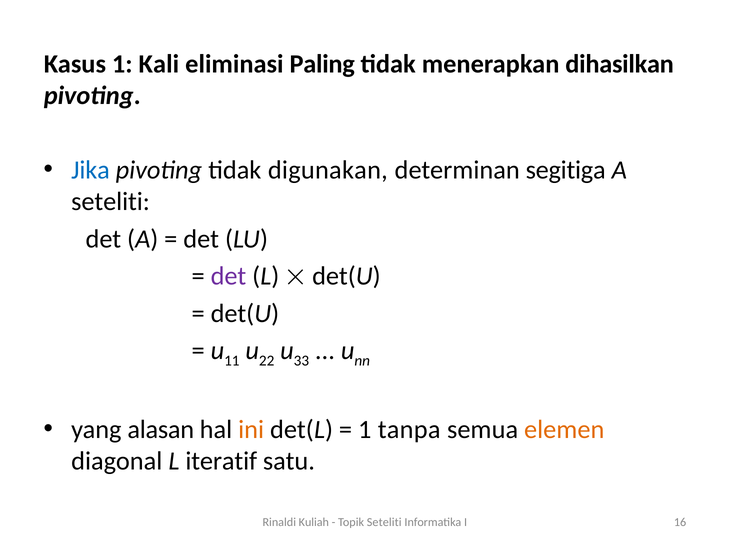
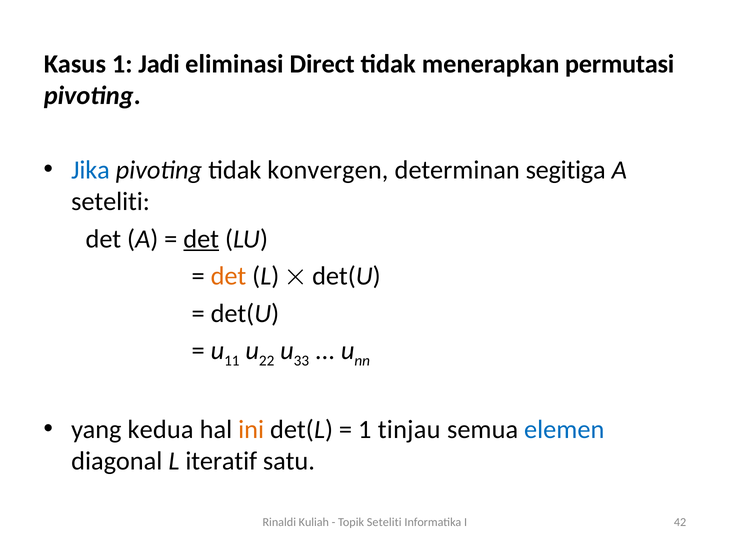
Kali: Kali -> Jadi
Paling: Paling -> Direct
dihasilkan: dihasilkan -> permutasi
digunakan: digunakan -> konvergen
det at (201, 239) underline: none -> present
det at (228, 276) colour: purple -> orange
alasan: alasan -> kedua
tanpa: tanpa -> tinjau
elemen colour: orange -> blue
16: 16 -> 42
